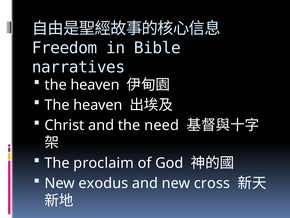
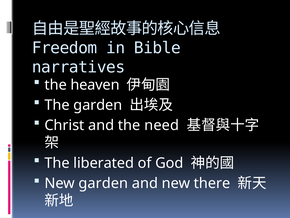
heaven at (98, 105): heaven -> garden
proclaim: proclaim -> liberated
New exodus: exodus -> garden
cross: cross -> there
